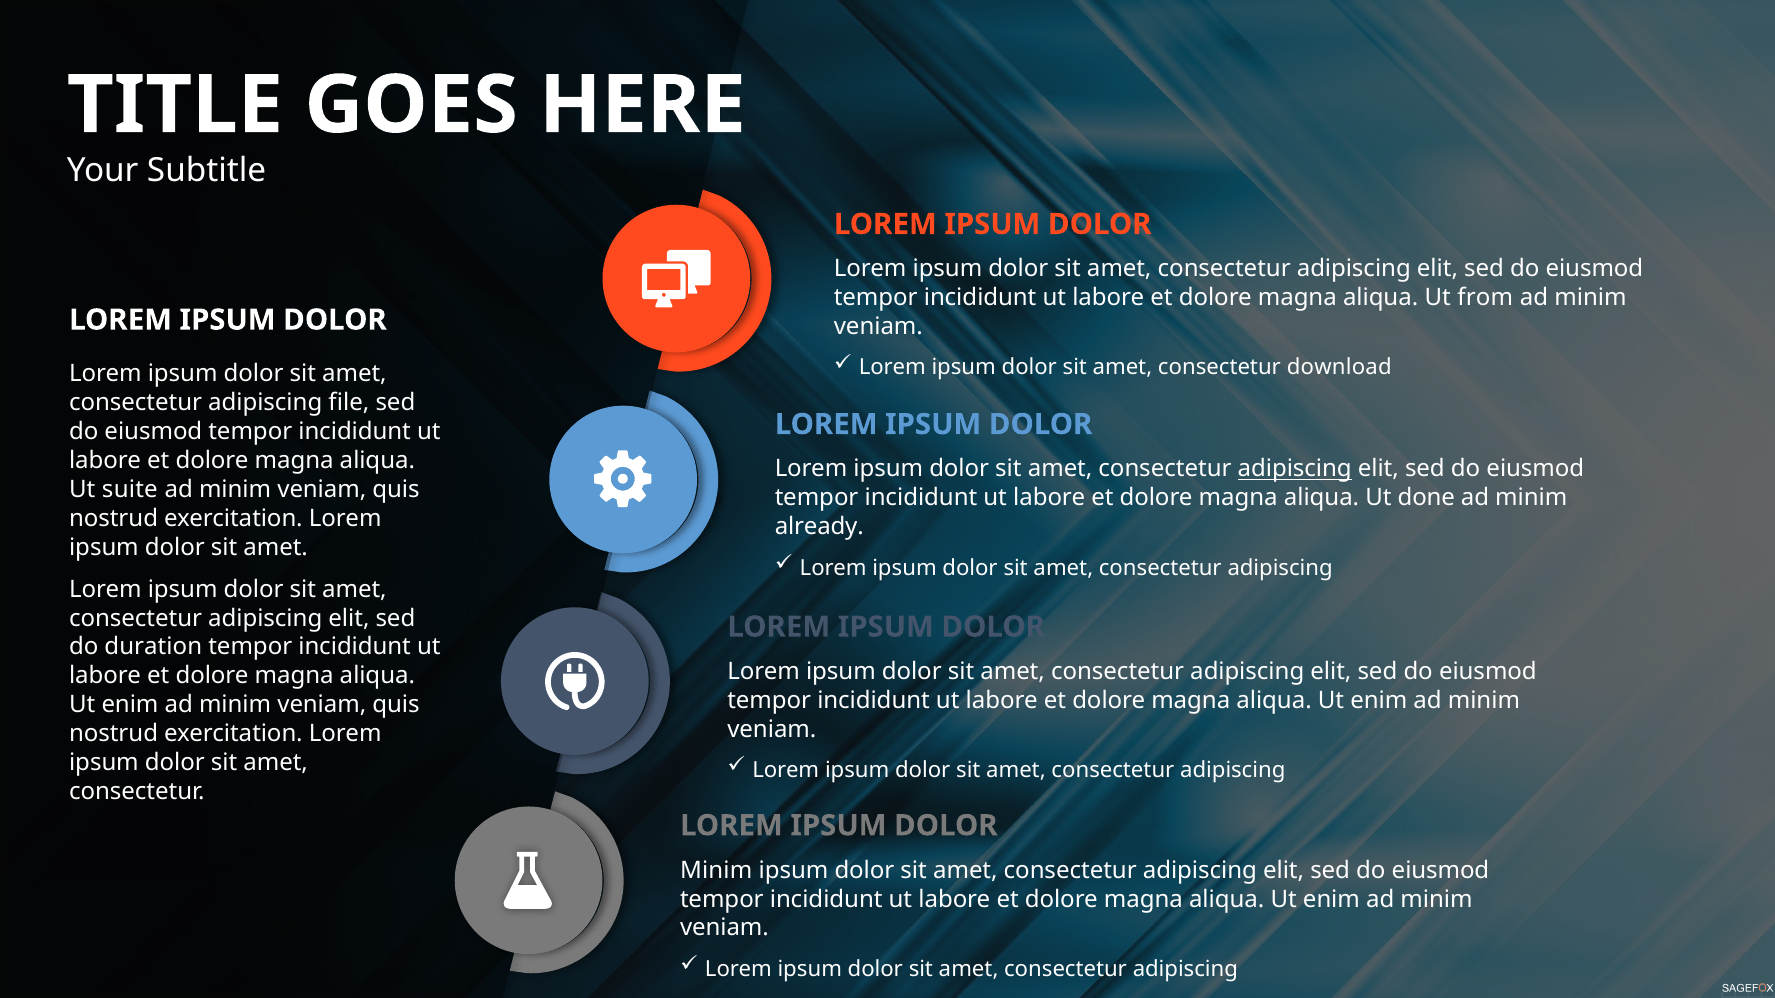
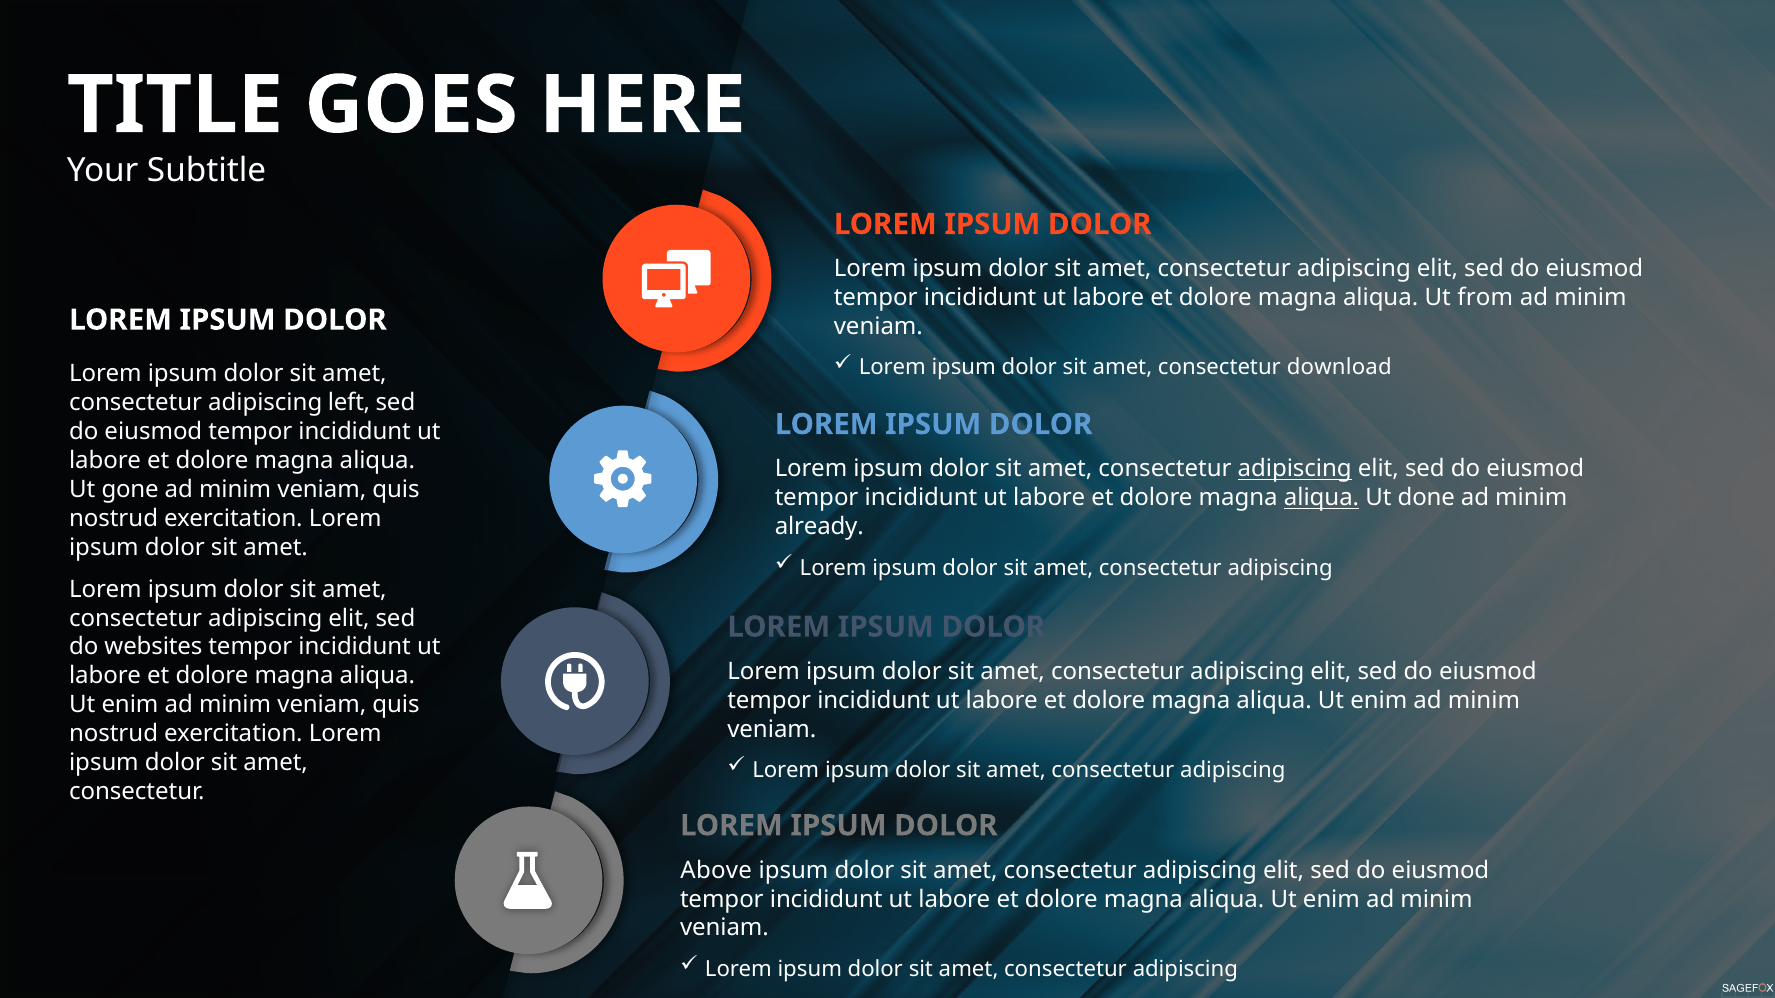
file: file -> left
suite: suite -> gone
aliqua at (1322, 498) underline: none -> present
duration: duration -> websites
Minim at (716, 871): Minim -> Above
